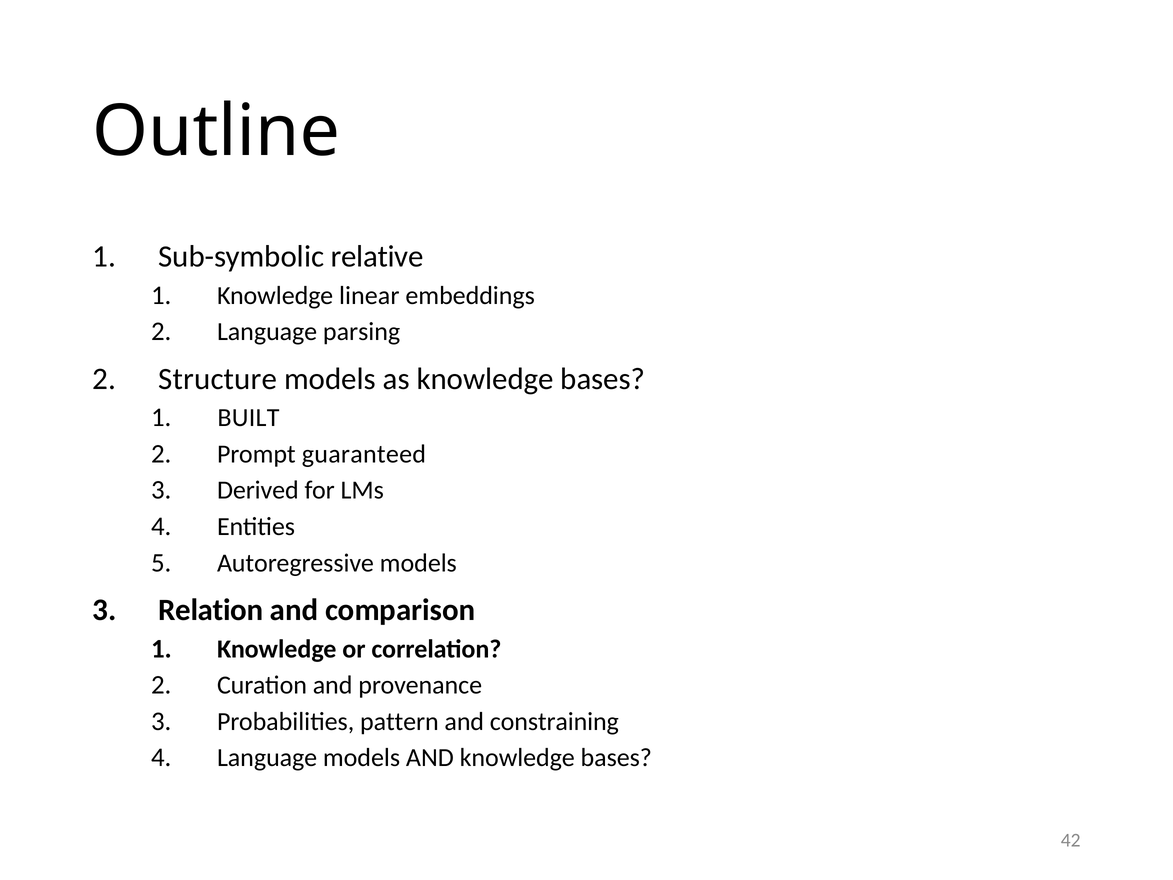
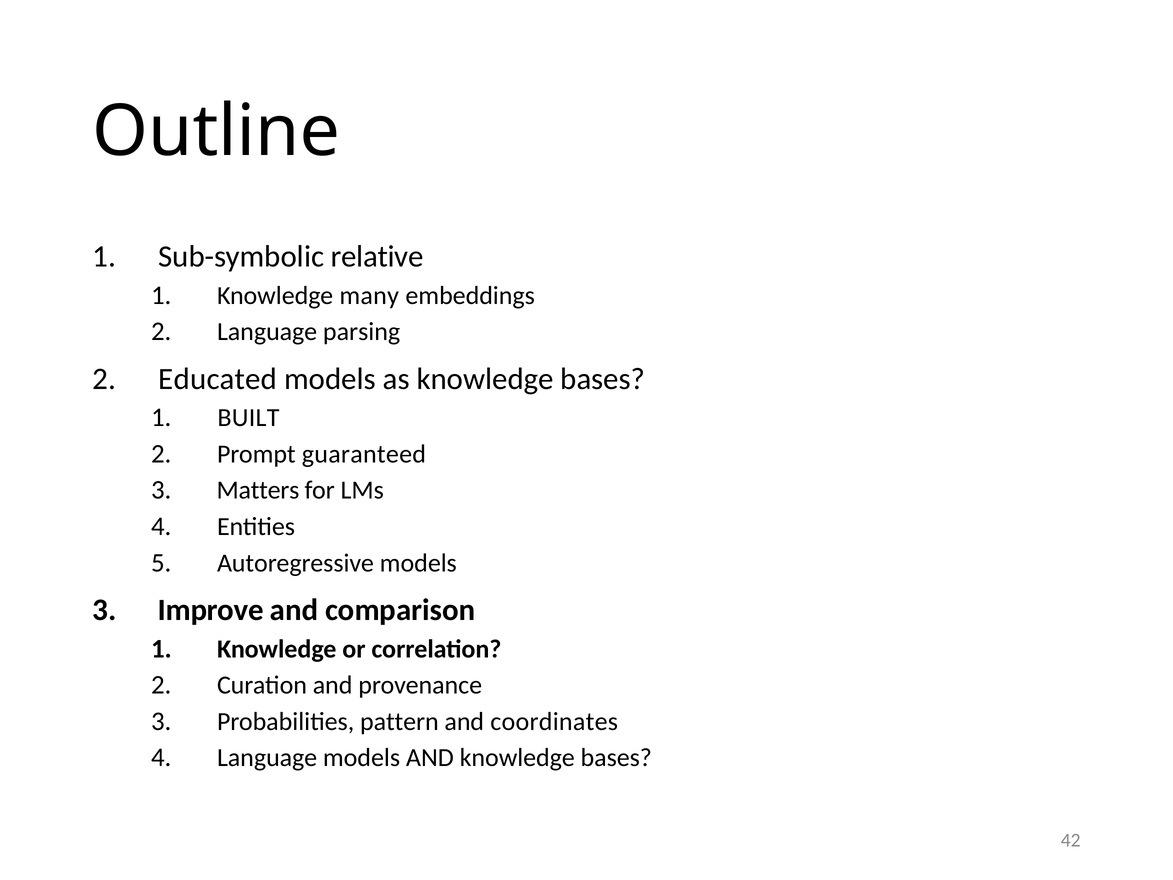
linear: linear -> many
Structure: Structure -> Educated
Derived: Derived -> Matters
Relation: Relation -> Improve
constraining: constraining -> coordinates
